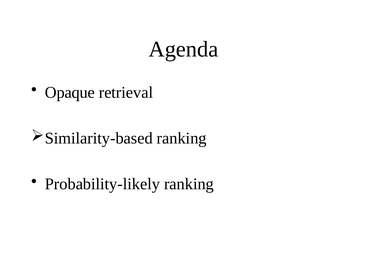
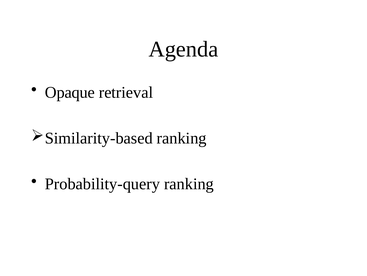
Probability-likely: Probability-likely -> Probability-query
